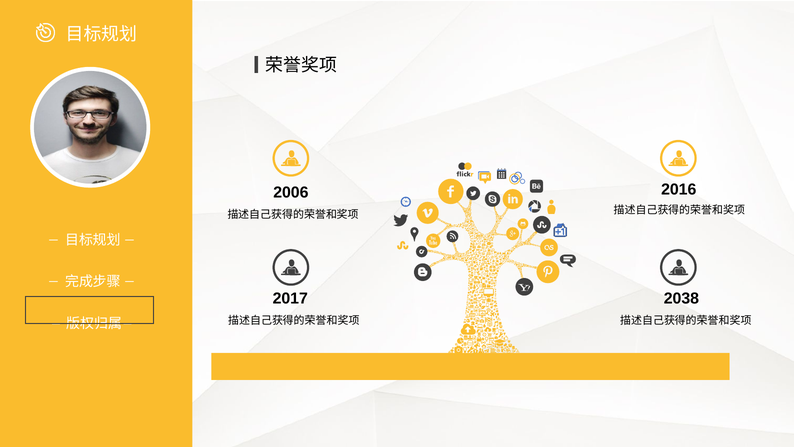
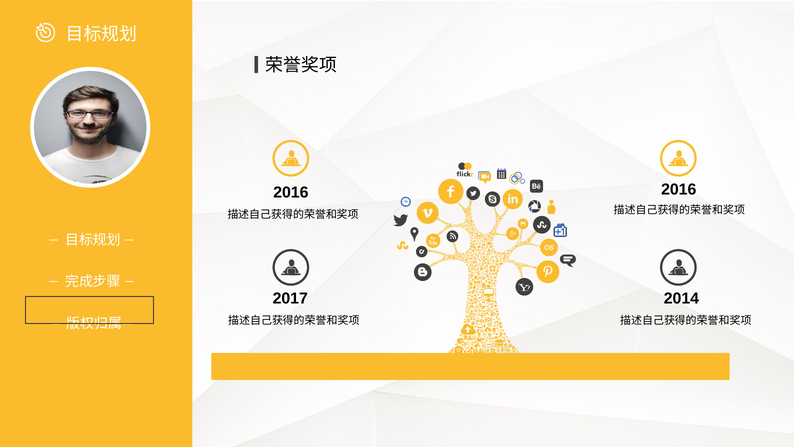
2006 at (291, 193): 2006 -> 2016
2038: 2038 -> 2014
